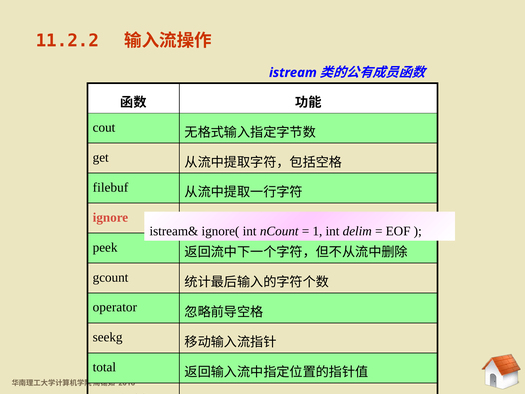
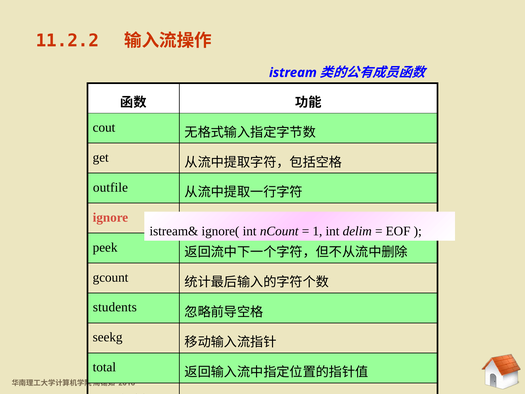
filebuf: filebuf -> outfile
operator: operator -> students
